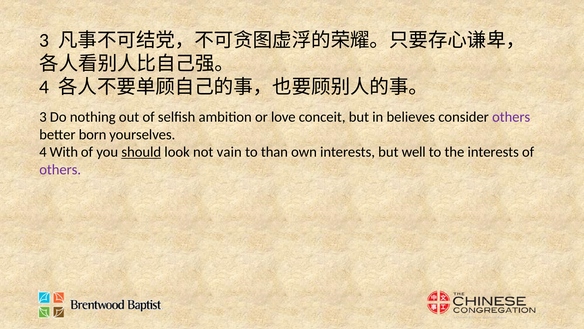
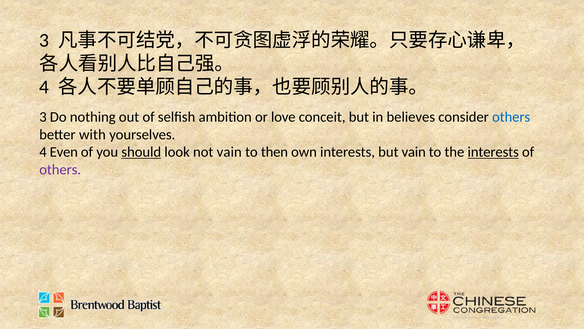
others at (511, 117) colour: purple -> blue
born: born -> with
With: With -> Even
than: than -> then
but well: well -> vain
interests at (493, 152) underline: none -> present
